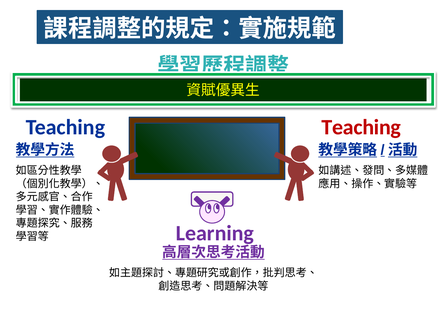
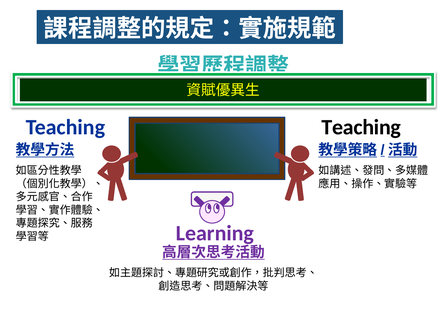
Teaching at (361, 127) colour: red -> black
